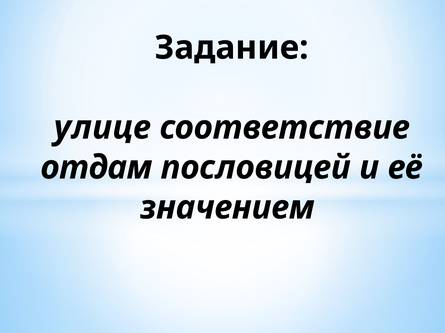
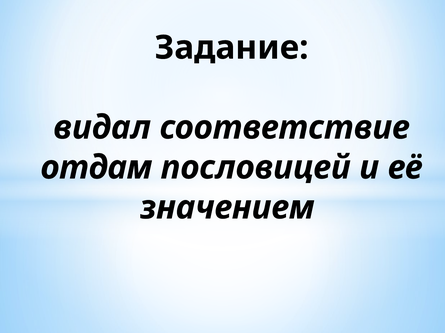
улице: улице -> видал
